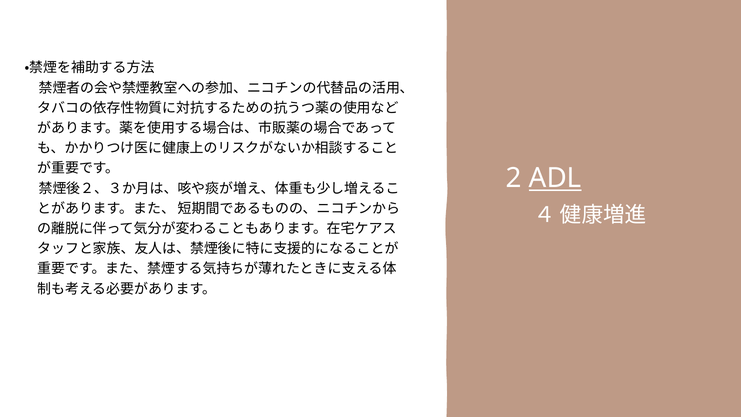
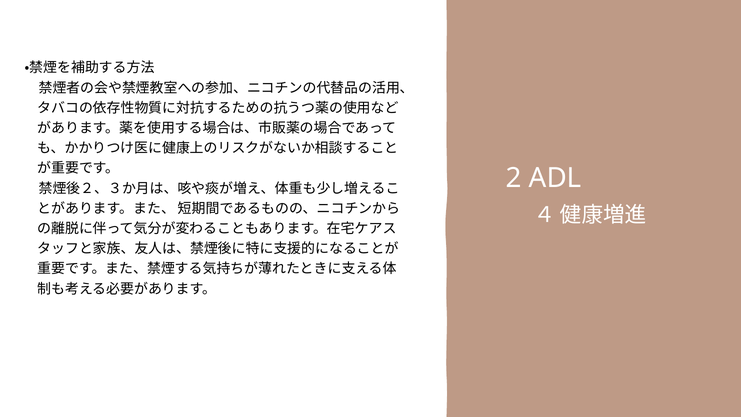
ADL underline: present -> none
